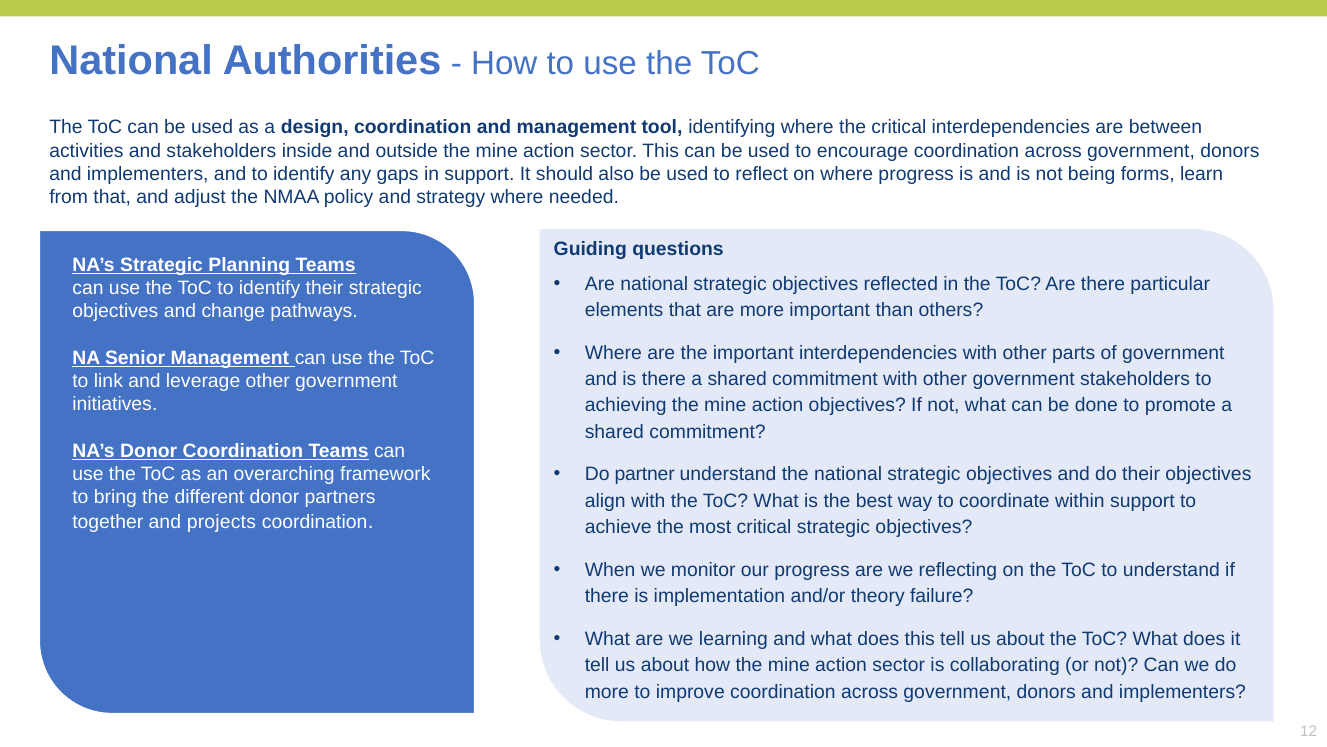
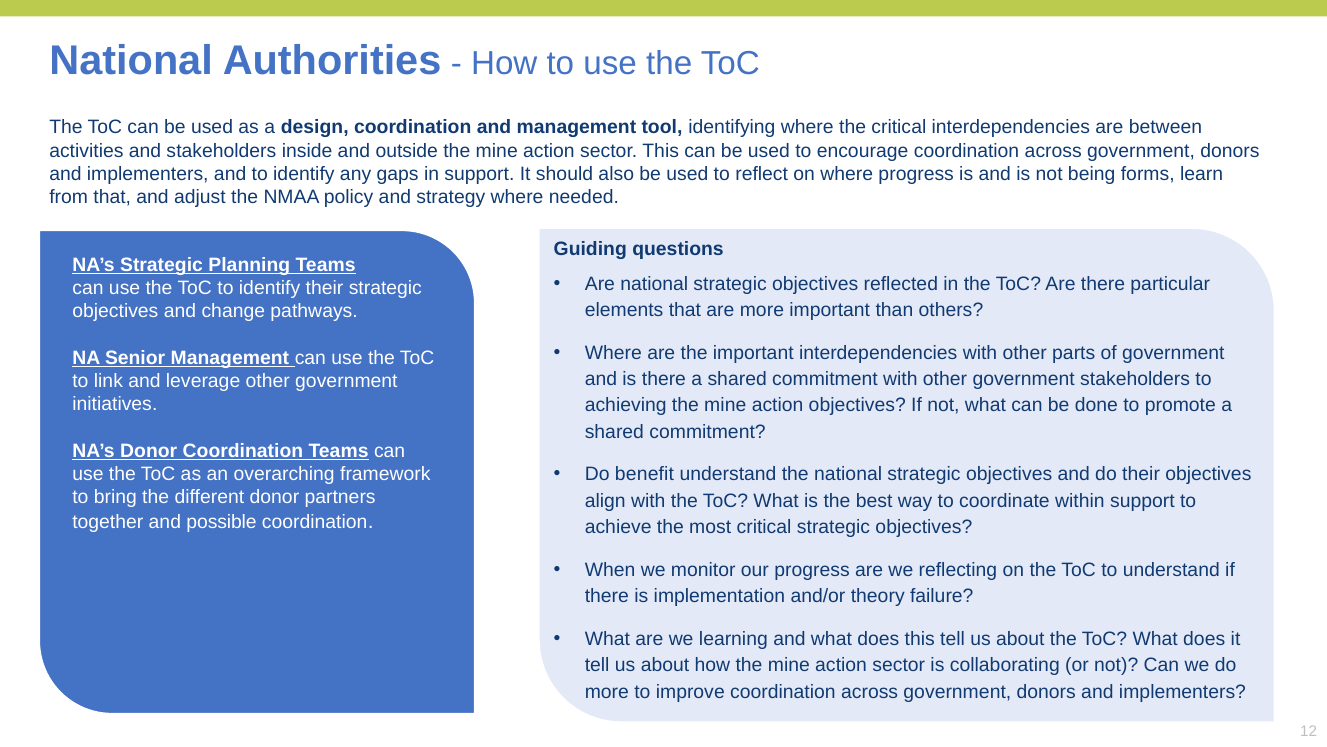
partner: partner -> benefit
projects: projects -> possible
